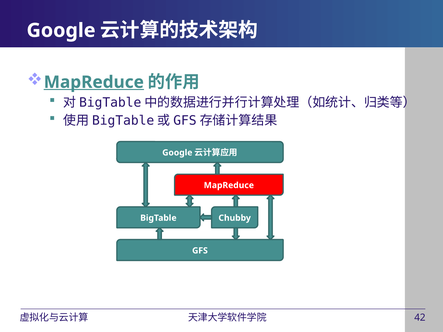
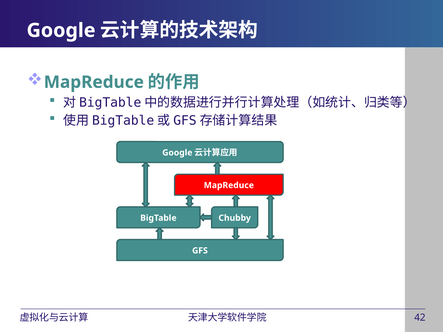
MapReduce at (94, 82) underline: present -> none
